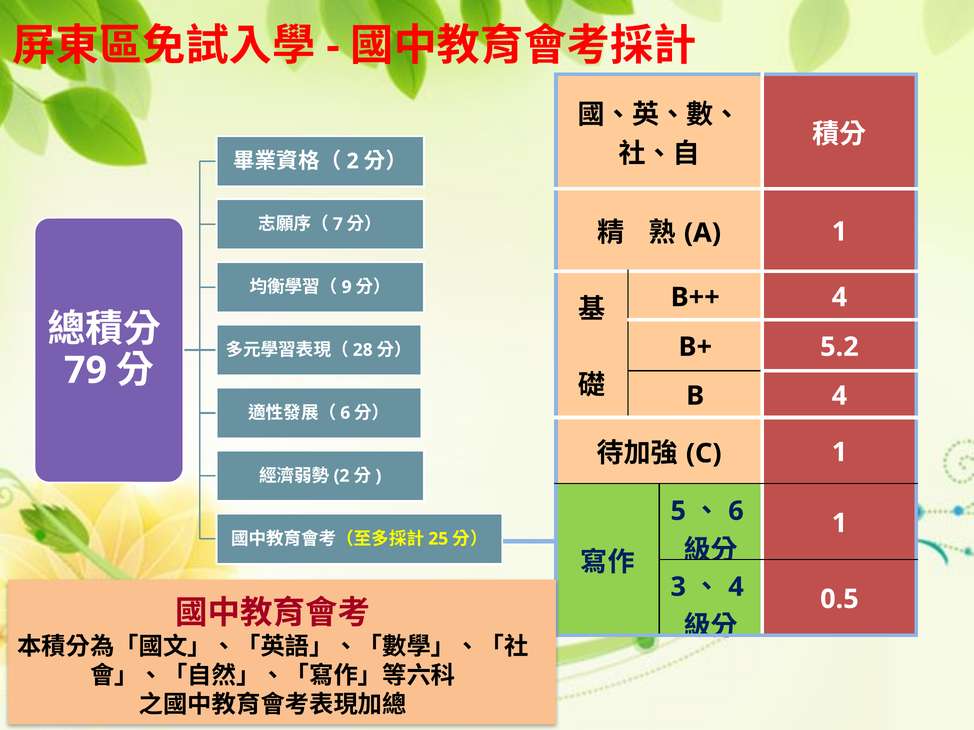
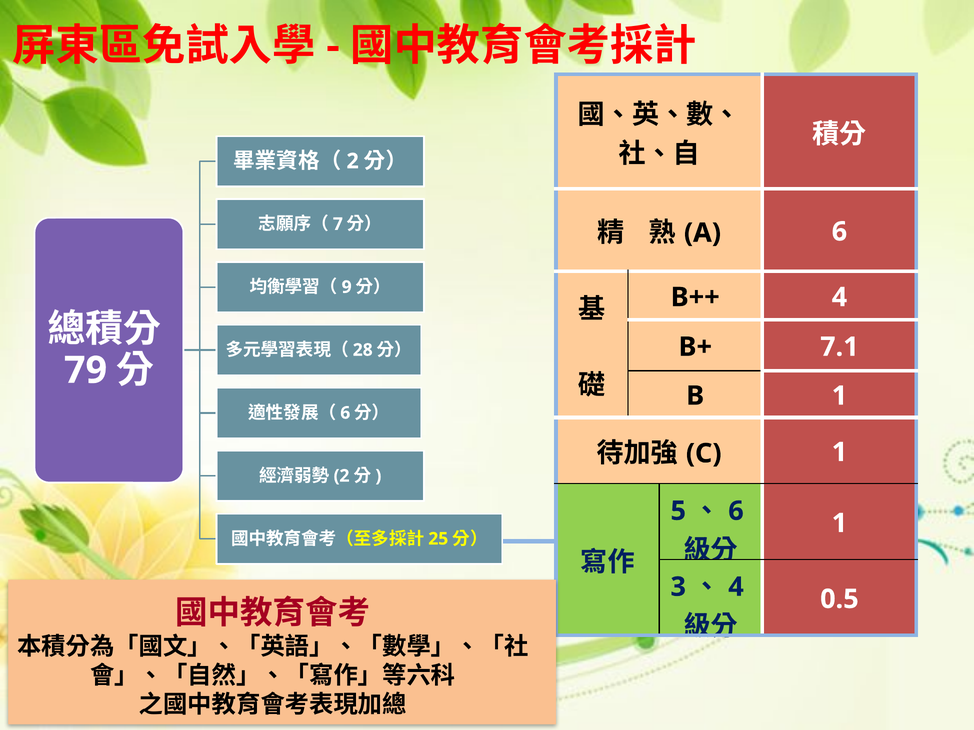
1 at (839, 232): 1 -> 6
5.2: 5.2 -> 7.1
B 4: 4 -> 1
